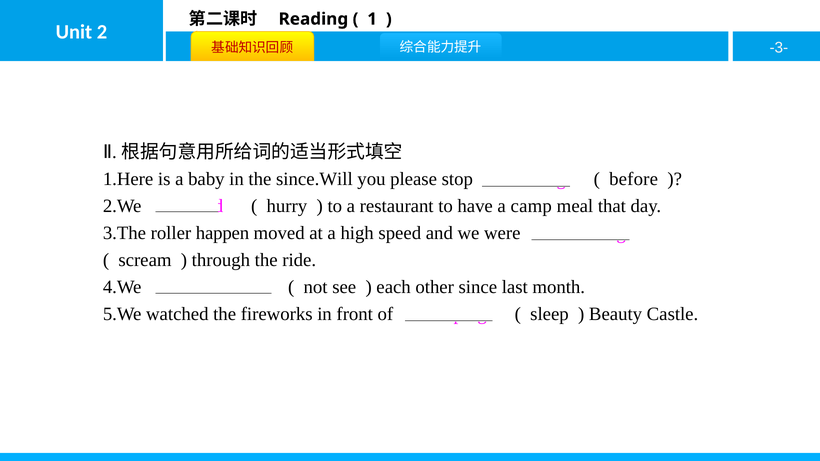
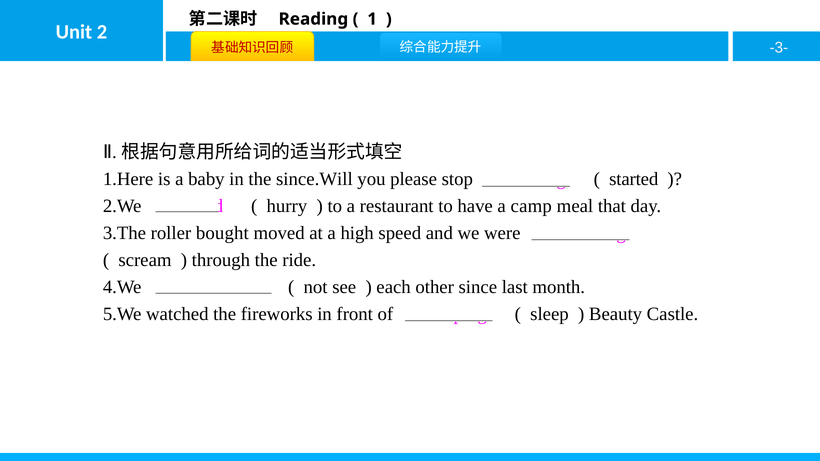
before: before -> started
happen: happen -> bought
